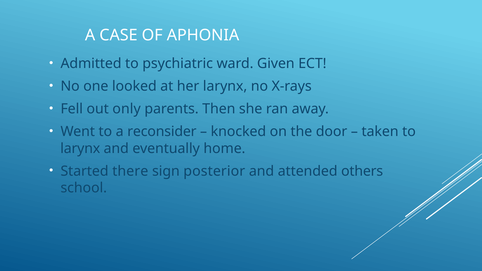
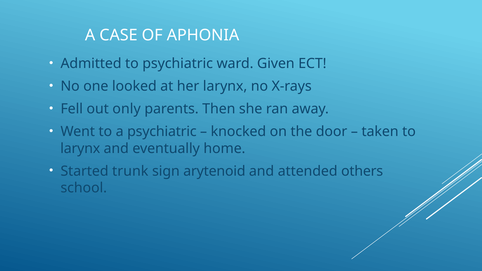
a reconsider: reconsider -> psychiatric
there: there -> trunk
posterior: posterior -> arytenoid
